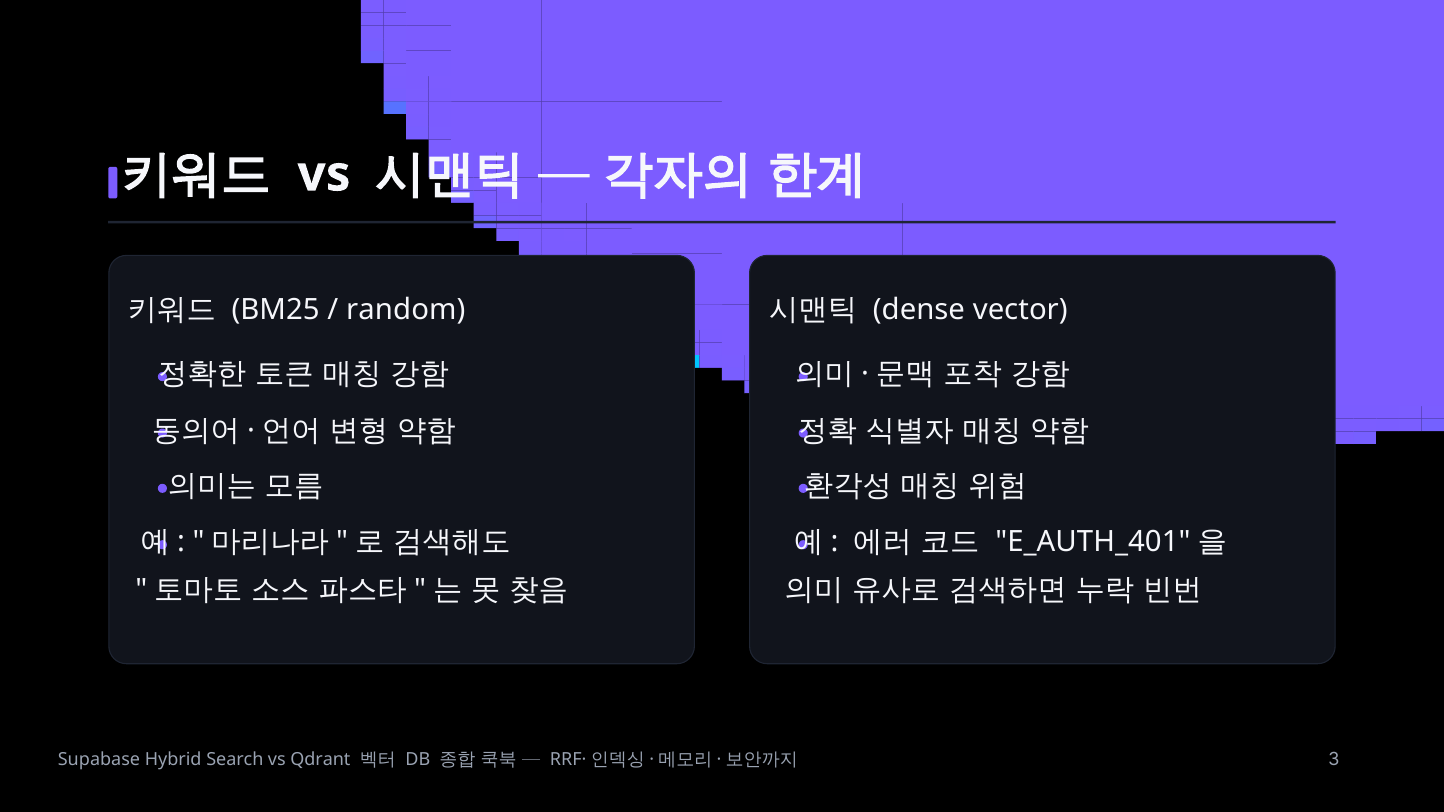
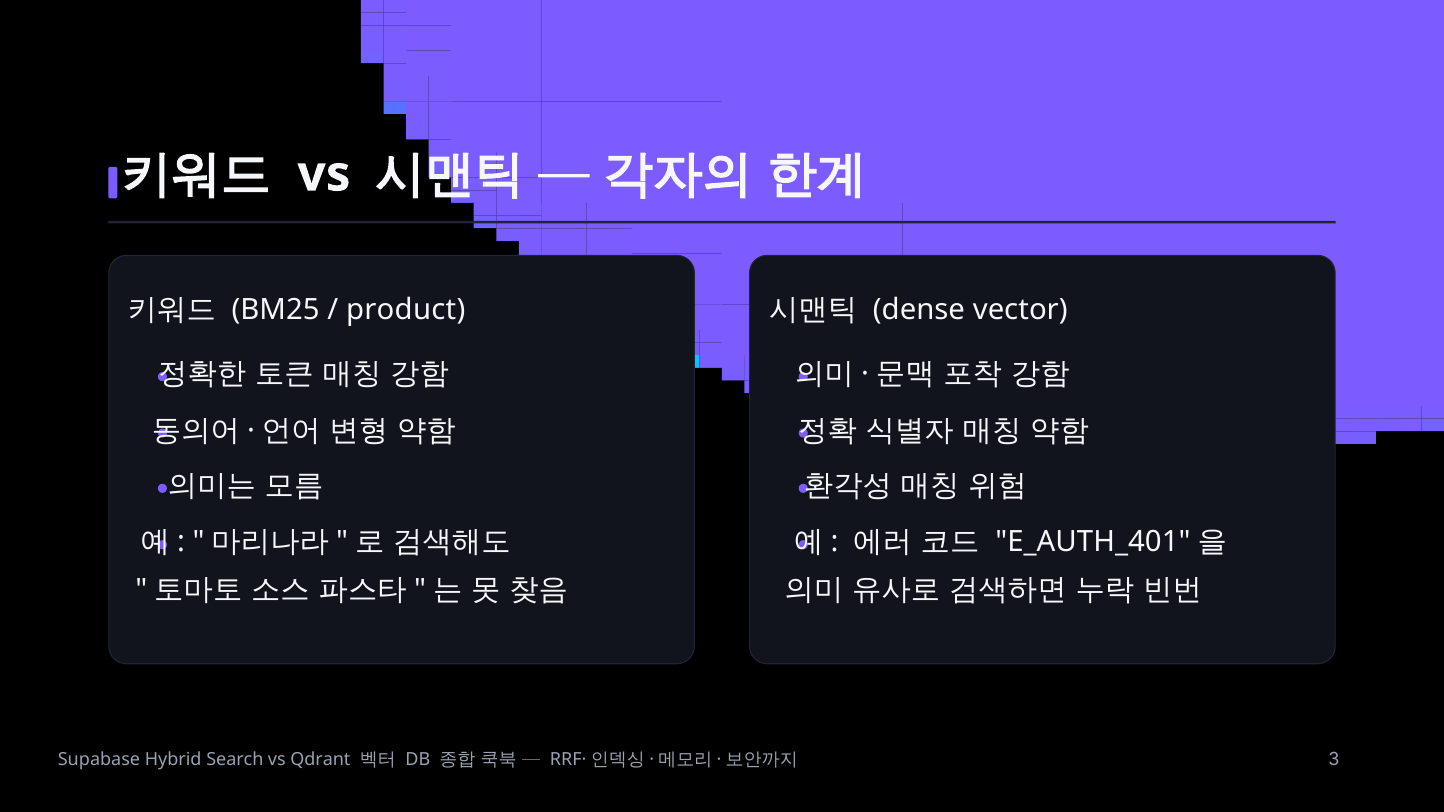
random: random -> product
